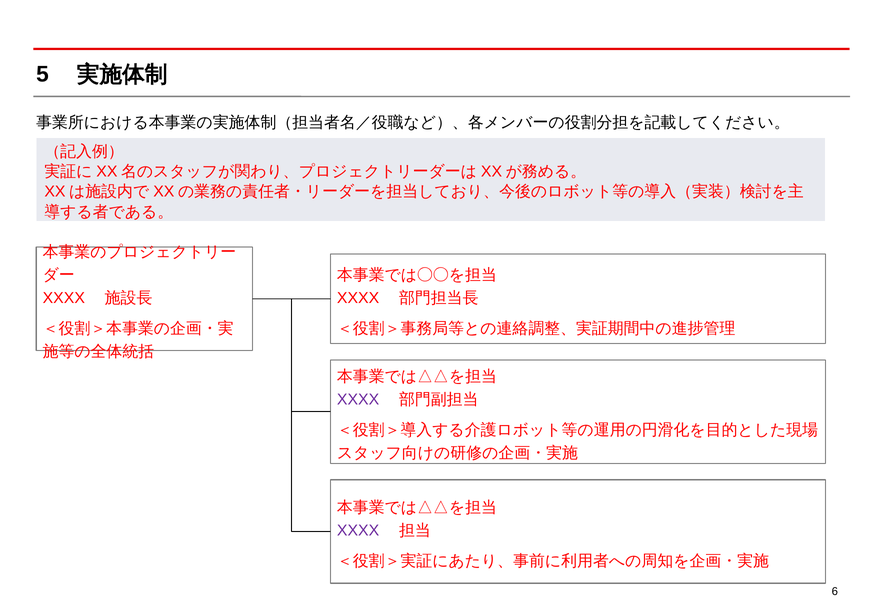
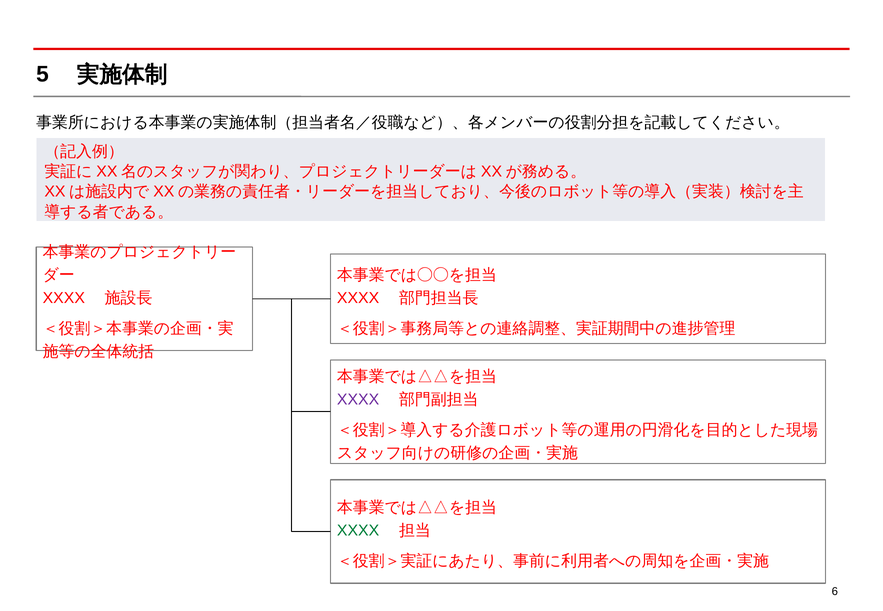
XXXX at (358, 531) colour: purple -> green
